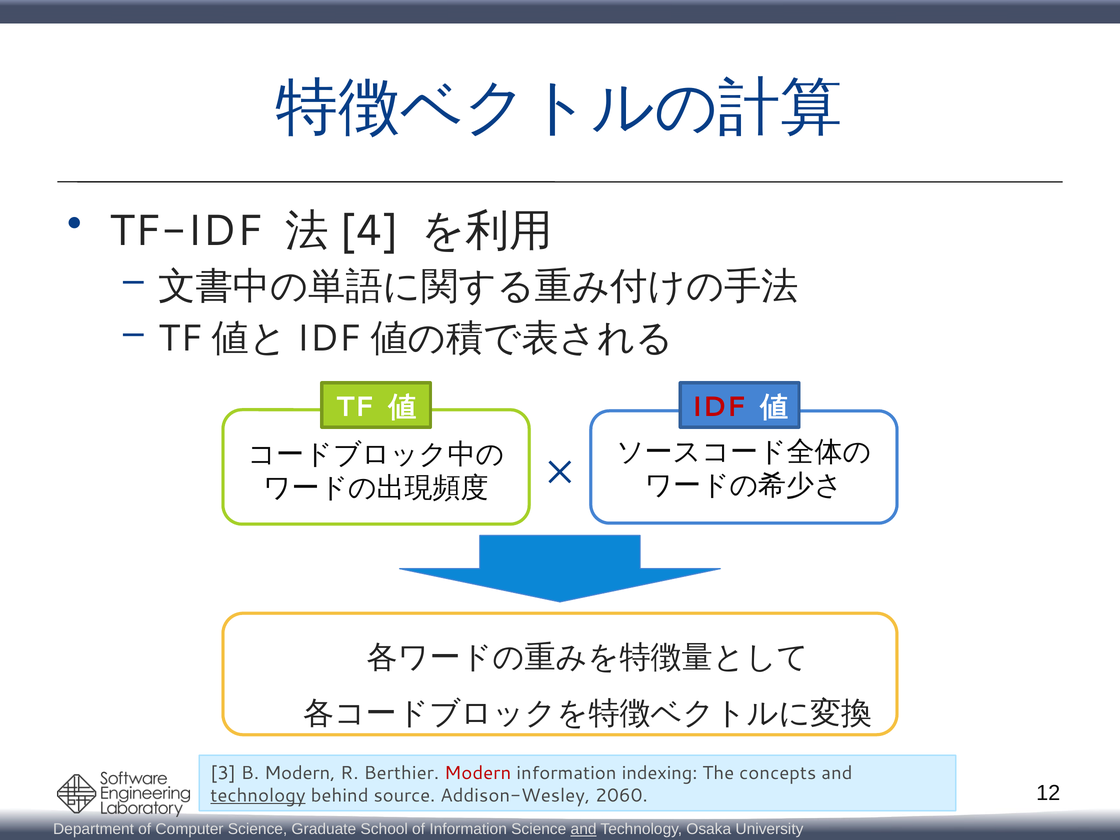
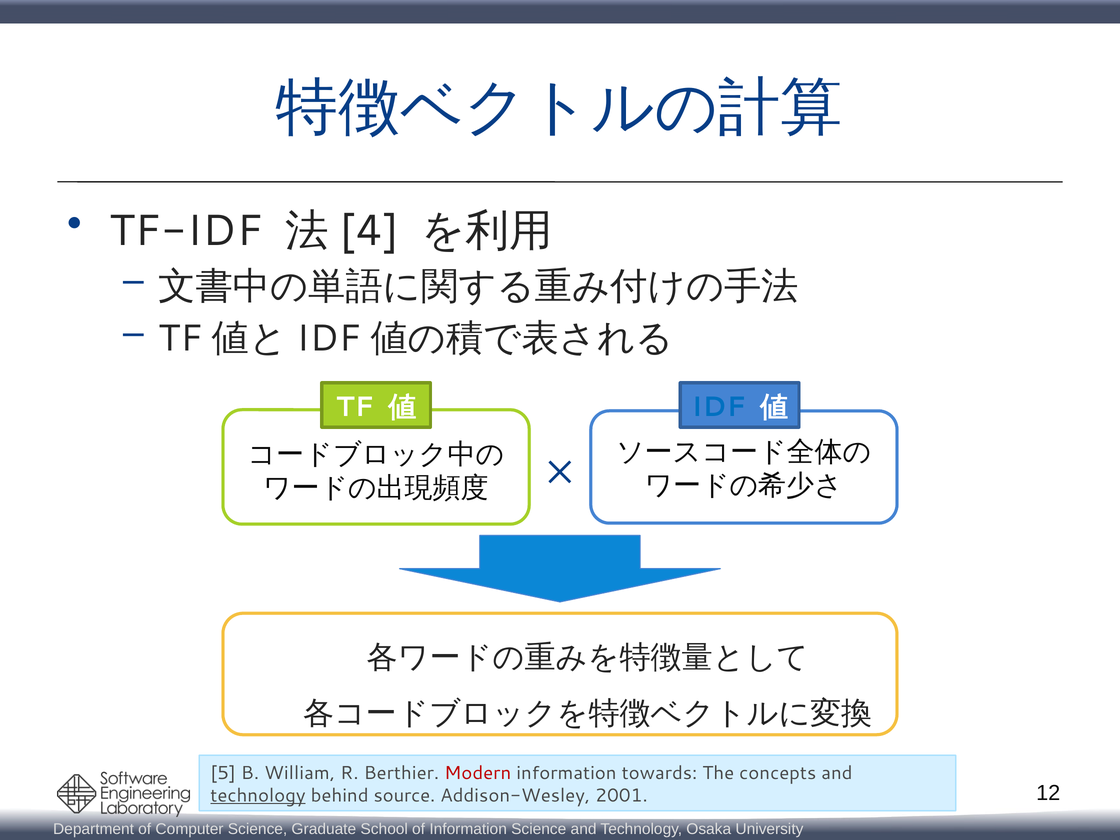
IDF colour: red -> blue
3: 3 -> 5
B Modern: Modern -> William
indexing: indexing -> towards
2060: 2060 -> 2001
and at (584, 829) underline: present -> none
